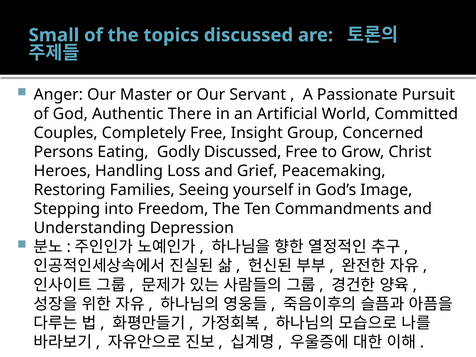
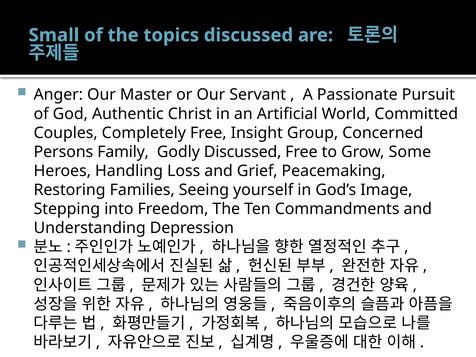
There: There -> Christ
Eating: Eating -> Family
Christ: Christ -> Some
